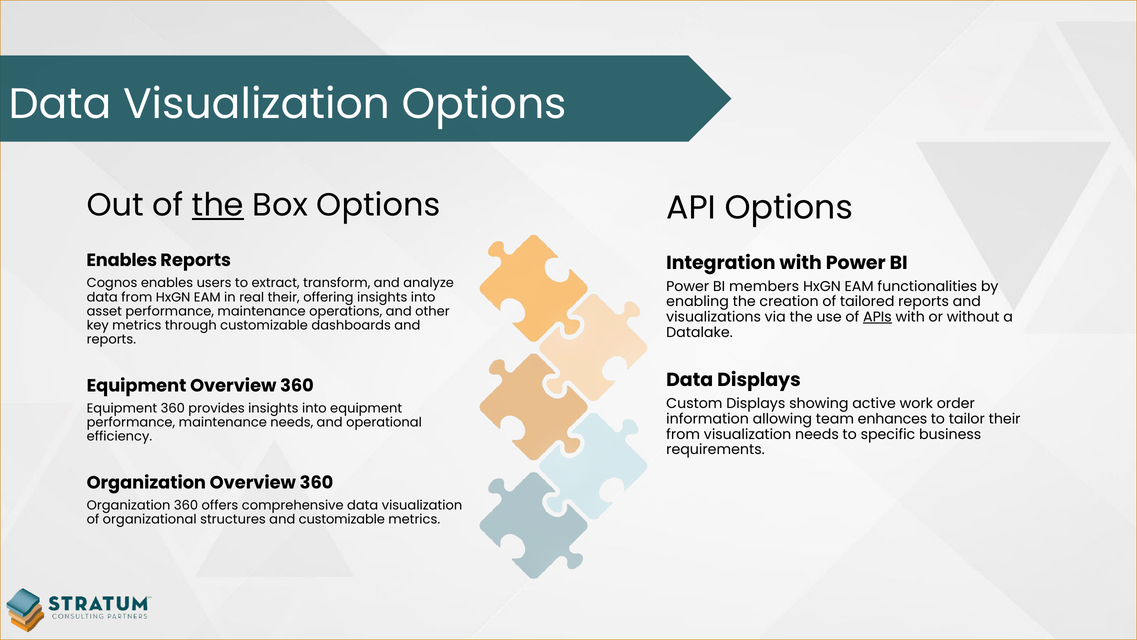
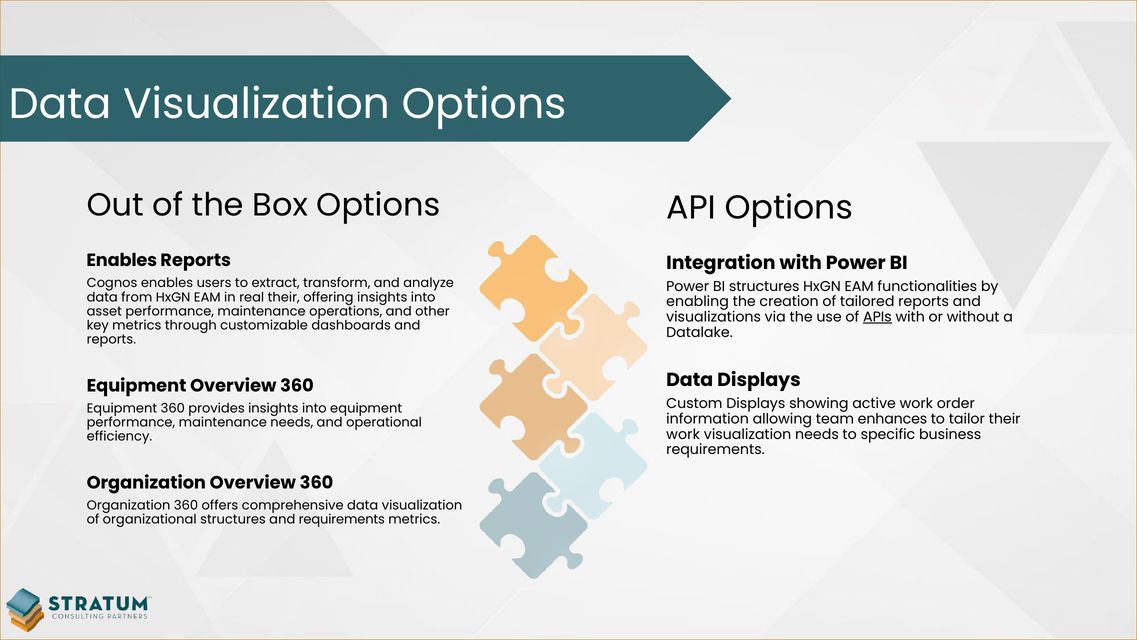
the at (218, 205) underline: present -> none
BI members: members -> structures
from at (683, 434): from -> work
and customizable: customizable -> requirements
